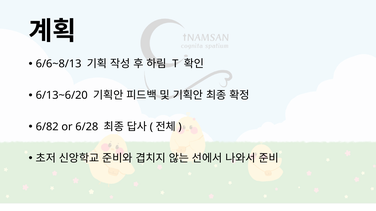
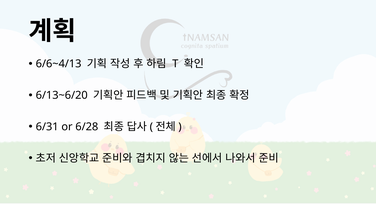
6/6~8/13: 6/6~8/13 -> 6/6~4/13
6/82: 6/82 -> 6/31
